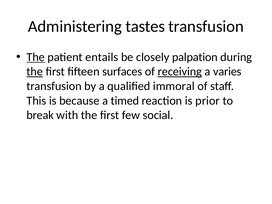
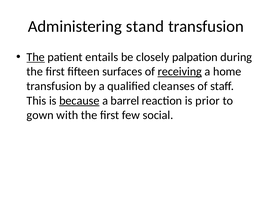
tastes: tastes -> stand
the at (35, 72) underline: present -> none
varies: varies -> home
immoral: immoral -> cleanses
because underline: none -> present
timed: timed -> barrel
break: break -> gown
